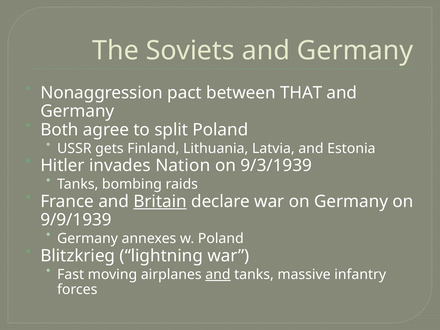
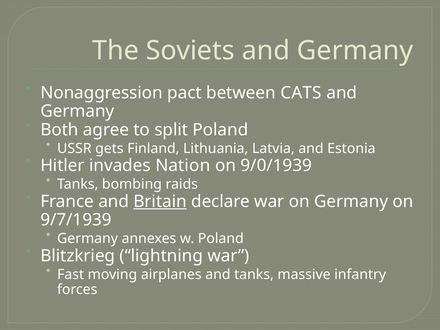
THAT: THAT -> CATS
9/3/1939: 9/3/1939 -> 9/0/1939
9/9/1939: 9/9/1939 -> 9/7/1939
and at (218, 274) underline: present -> none
